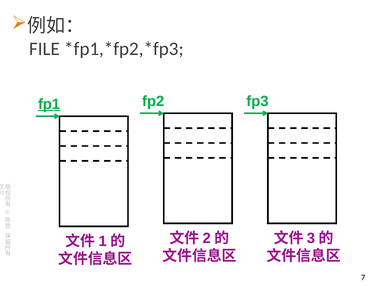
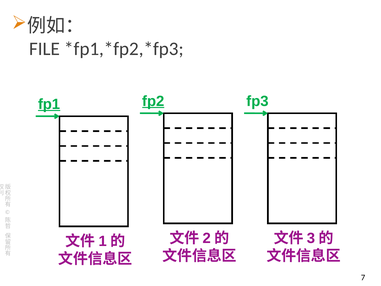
fp2 underline: none -> present
